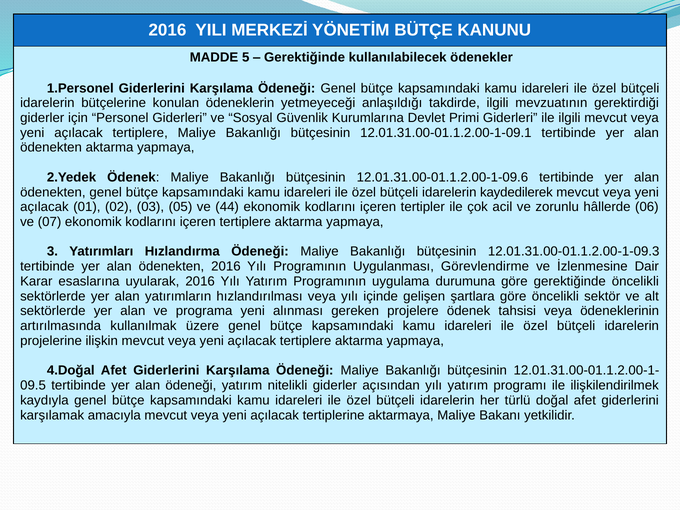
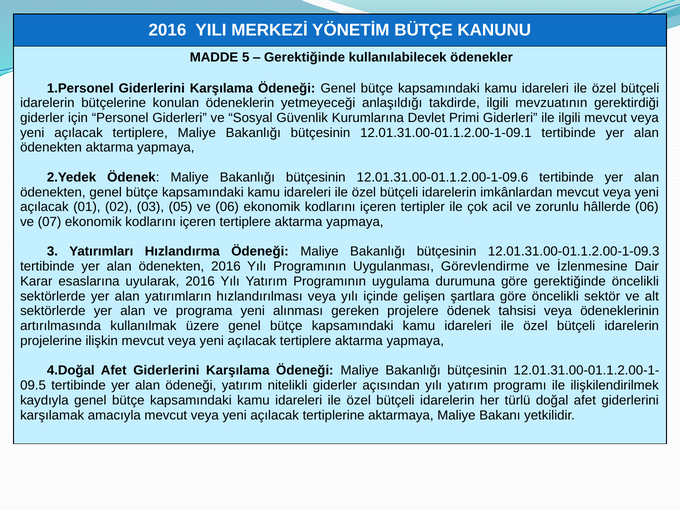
kaydedilerek: kaydedilerek -> imkânlardan
ve 44: 44 -> 06
